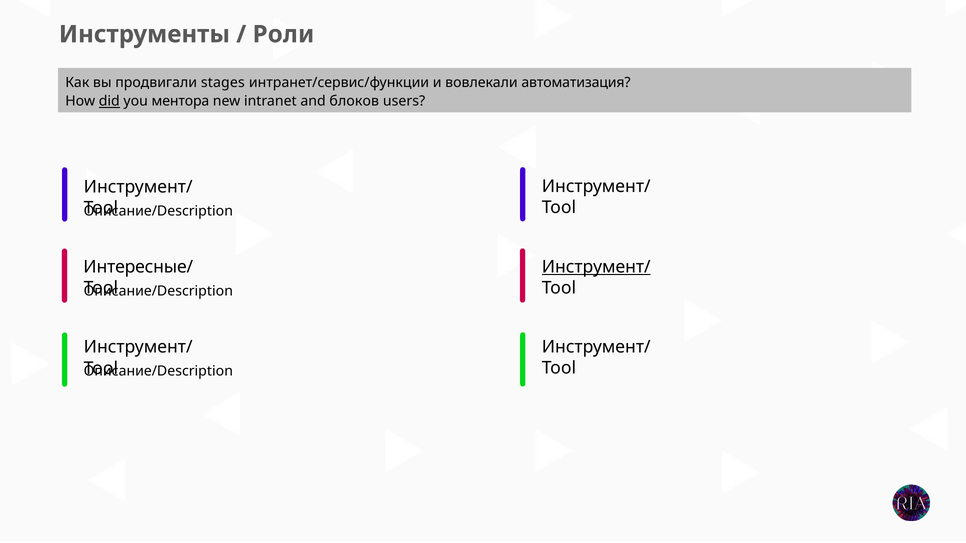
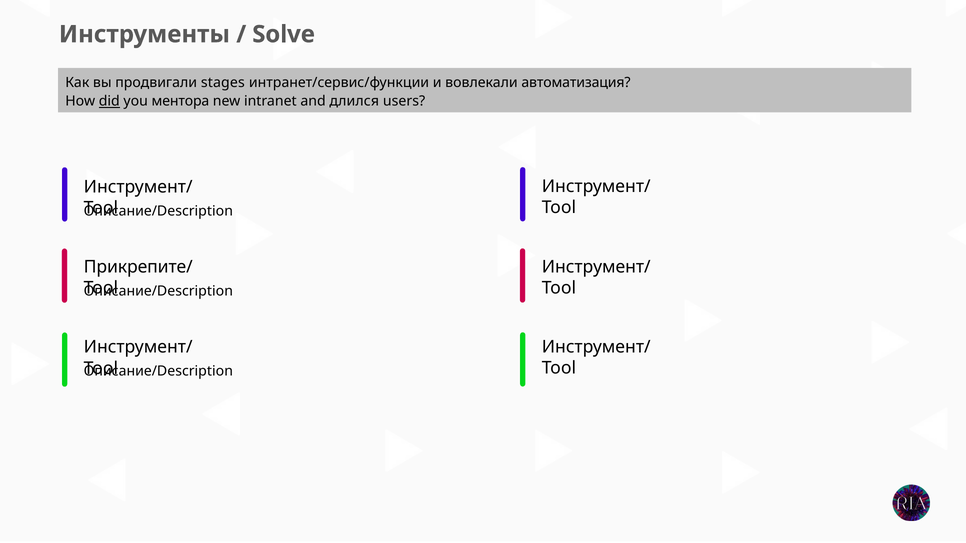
Роли: Роли -> Solve
блоков: блоков -> длился
Инструмент/ at (596, 267) underline: present -> none
Интересные/: Интересные/ -> Прикрепите/
